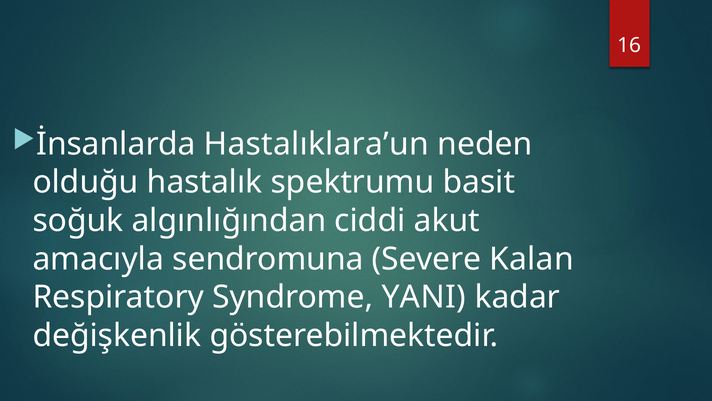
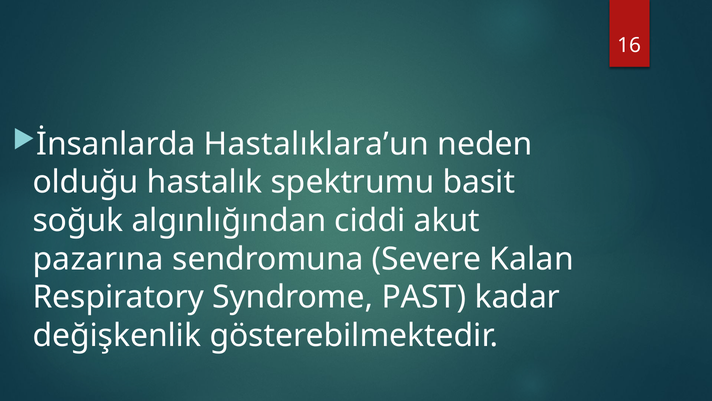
amacıyla: amacıyla -> pazarına
YANI: YANI -> PAST
